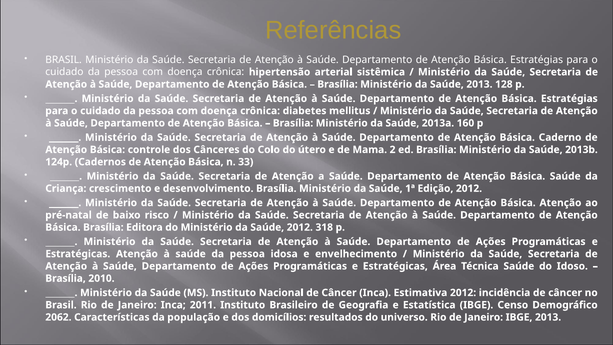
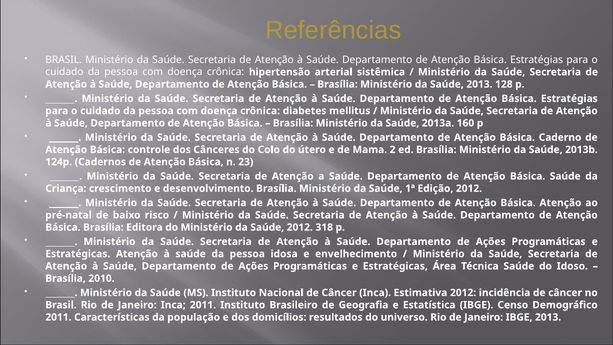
33: 33 -> 23
2062 at (58, 317): 2062 -> 2011
